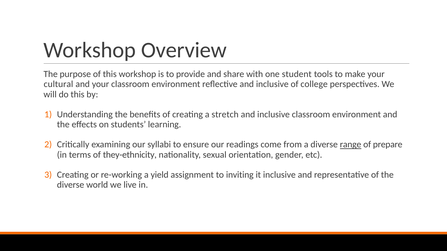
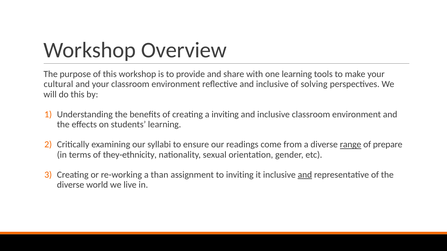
one student: student -> learning
college: college -> solving
a stretch: stretch -> inviting
yield: yield -> than
and at (305, 175) underline: none -> present
